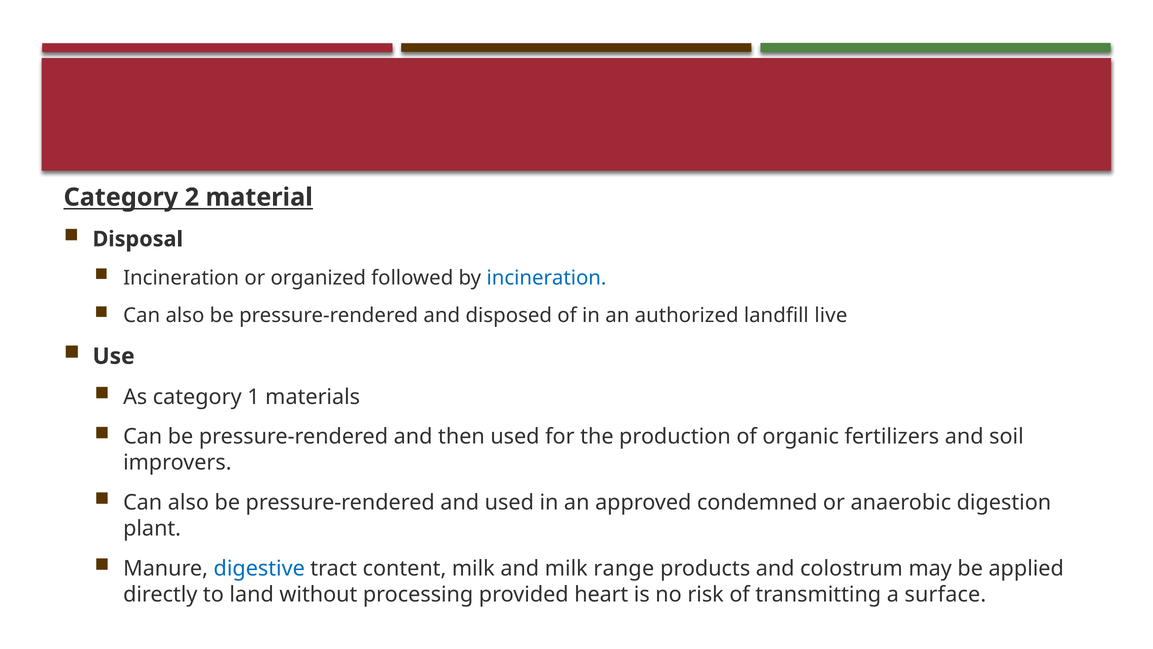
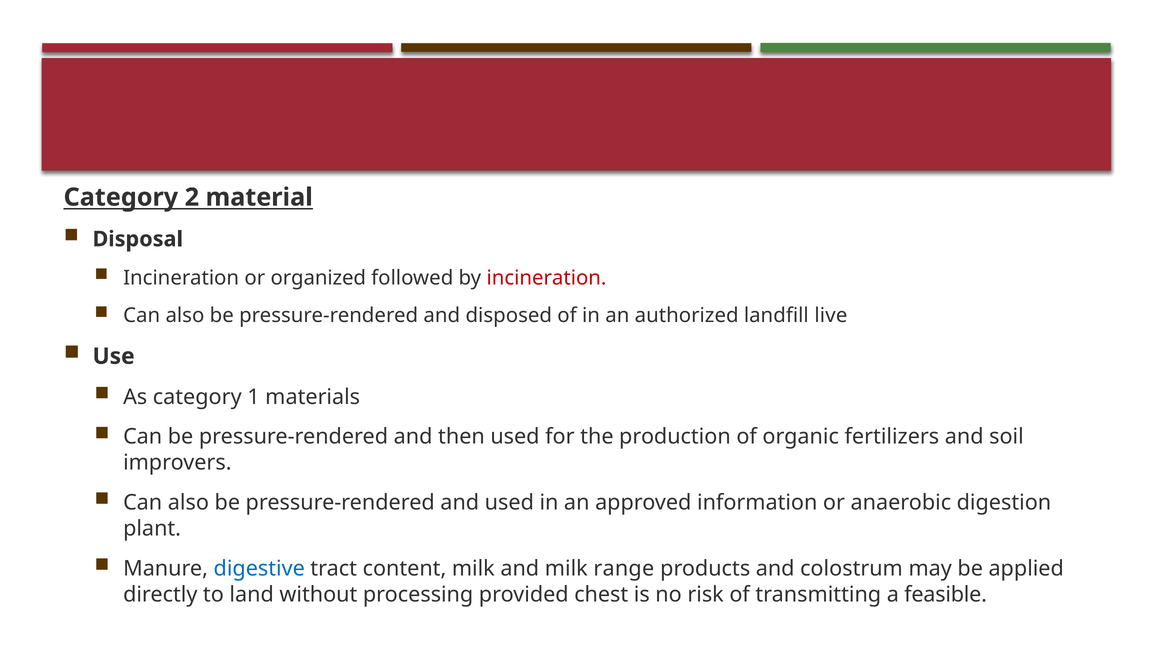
incineration at (546, 278) colour: blue -> red
condemned: condemned -> information
heart: heart -> chest
surface: surface -> feasible
